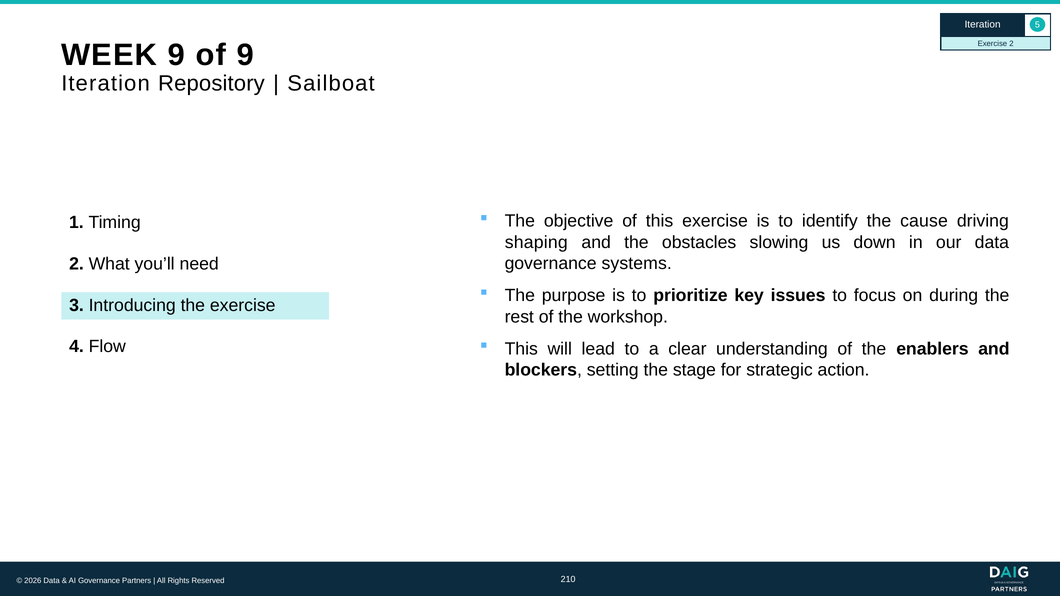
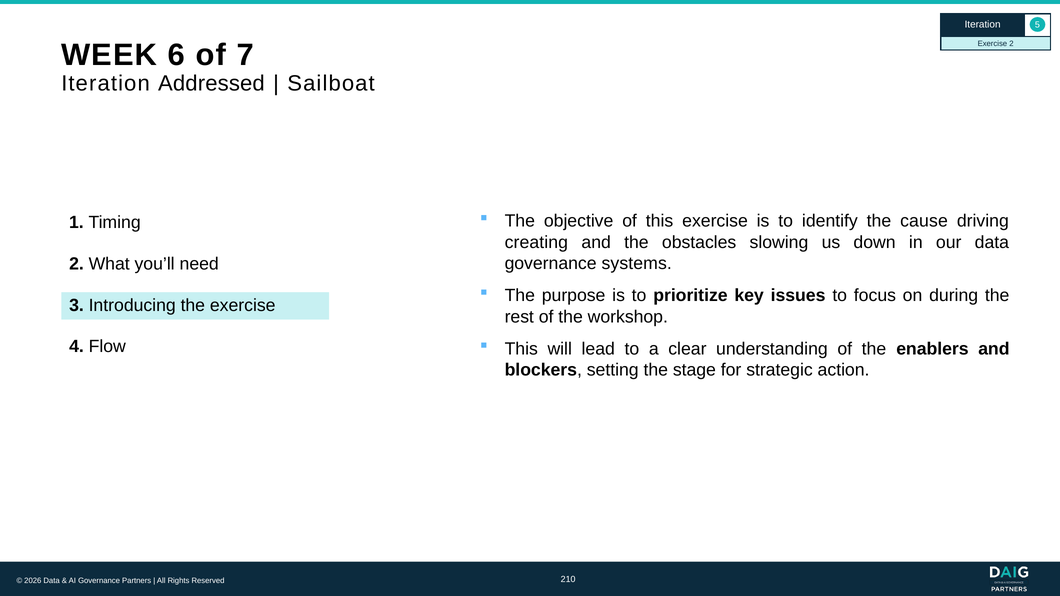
WEEK 9: 9 -> 6
of 9: 9 -> 7
Repository: Repository -> Addressed
shaping: shaping -> creating
